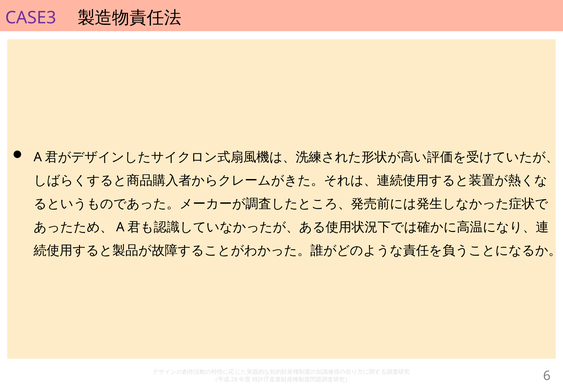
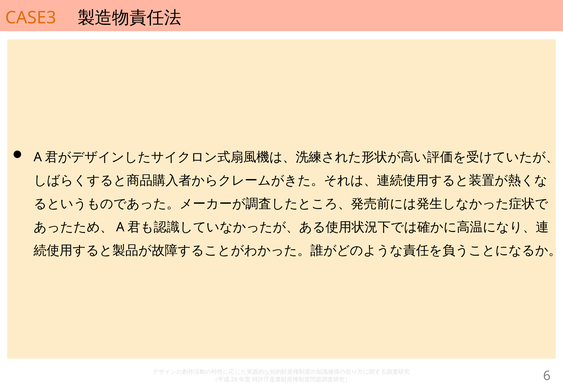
CASE3 colour: purple -> orange
